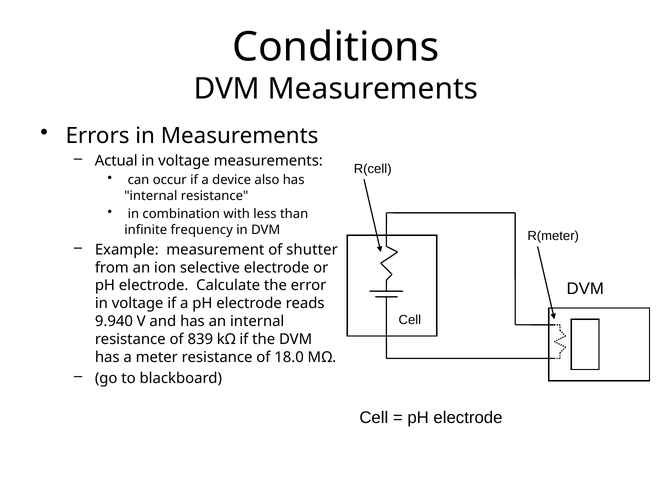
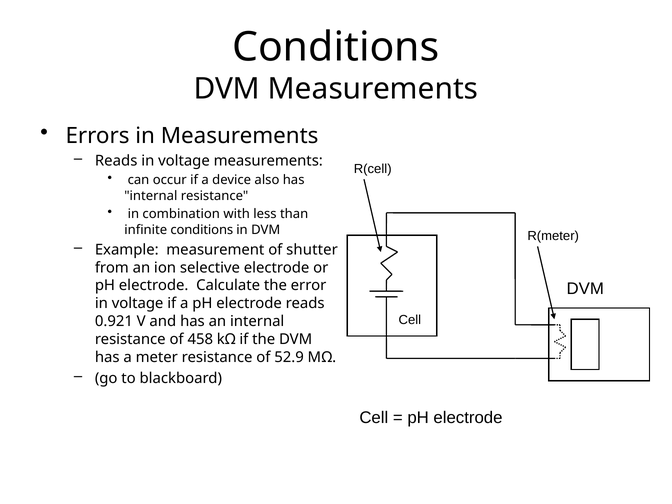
Actual at (116, 161): Actual -> Reads
infinite frequency: frequency -> conditions
9.940: 9.940 -> 0.921
839: 839 -> 458
18.0: 18.0 -> 52.9
